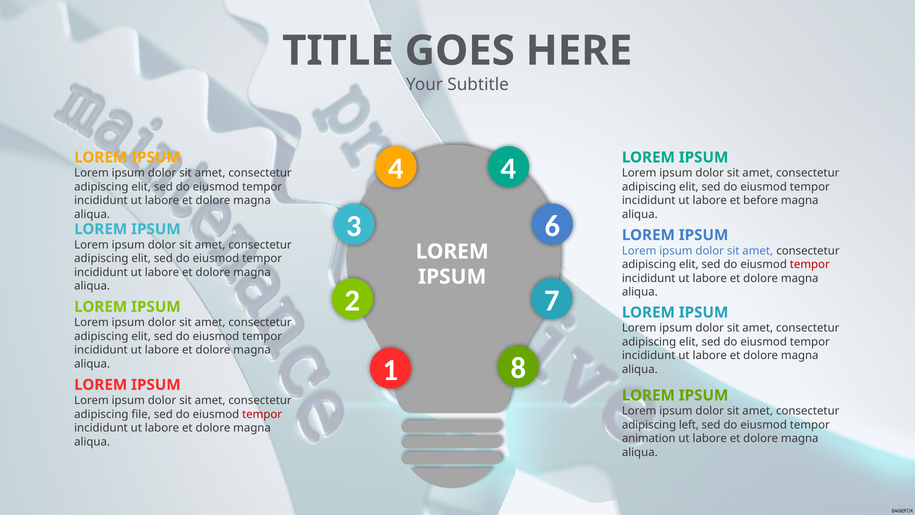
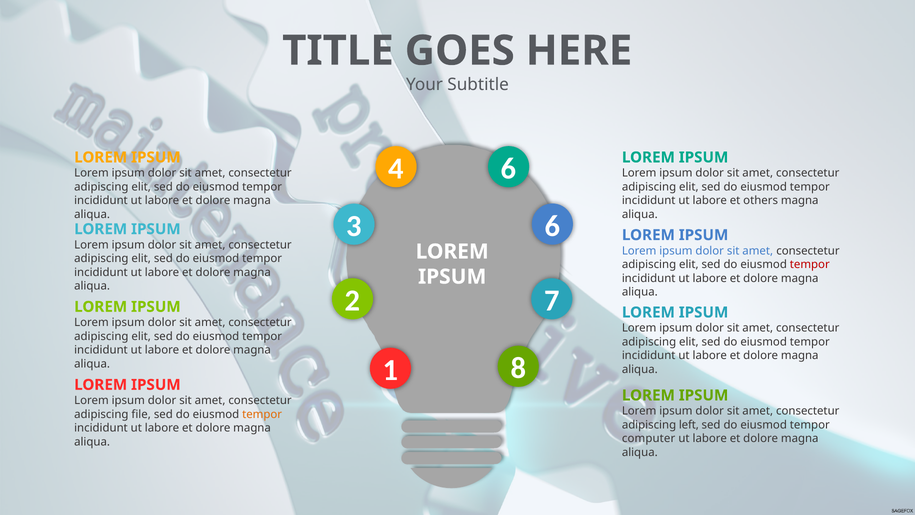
4 4: 4 -> 6
before: before -> others
tempor at (262, 414) colour: red -> orange
animation: animation -> computer
